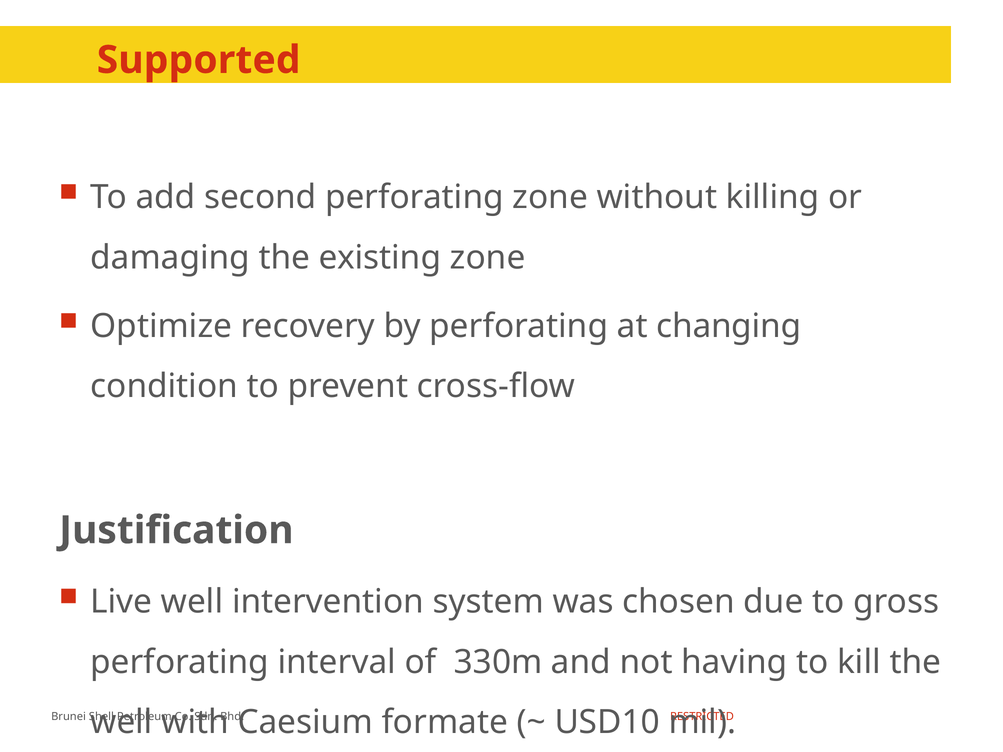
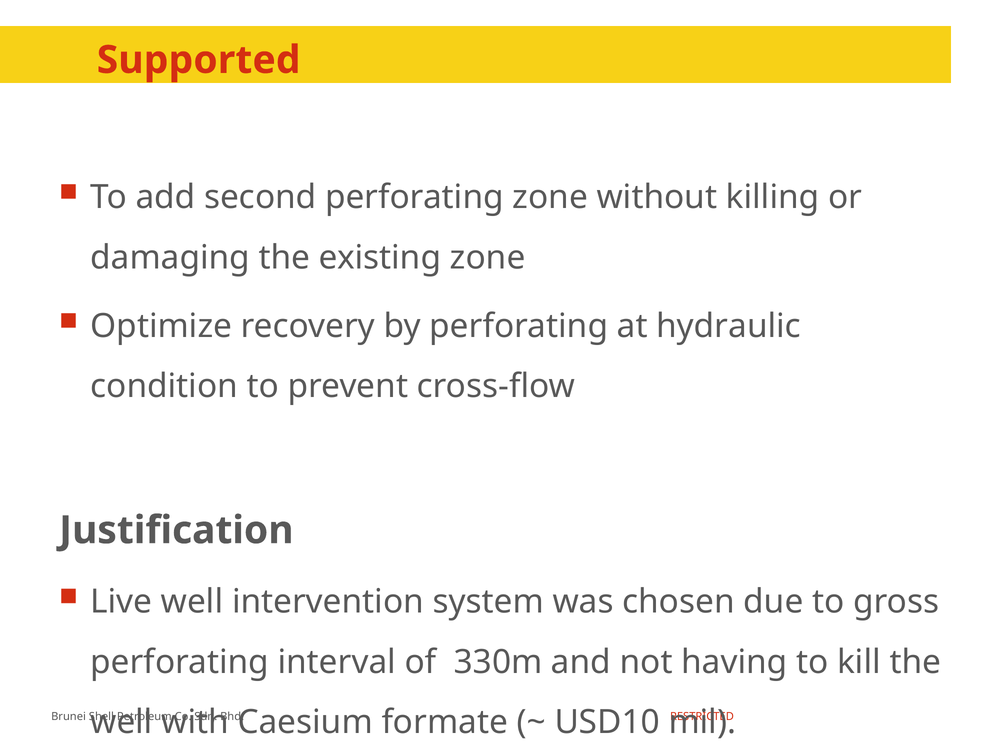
changing: changing -> hydraulic
